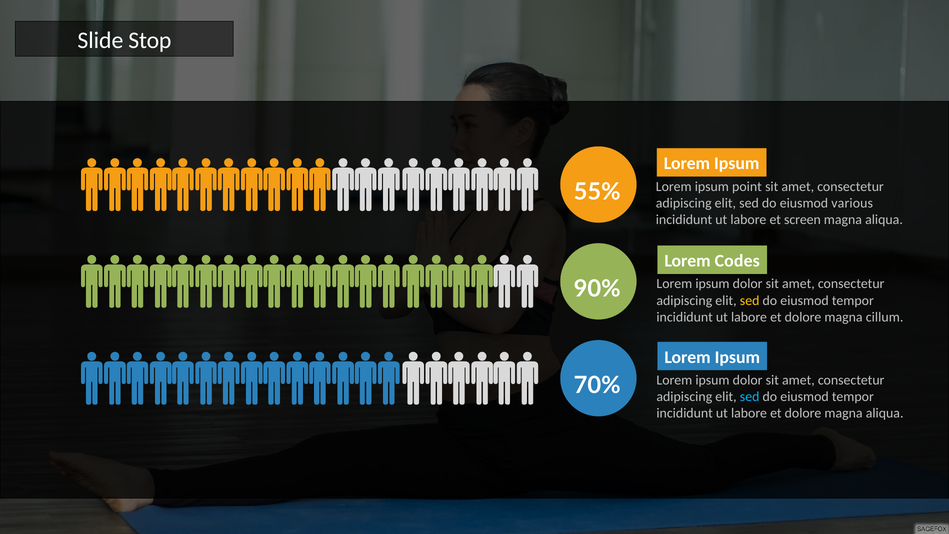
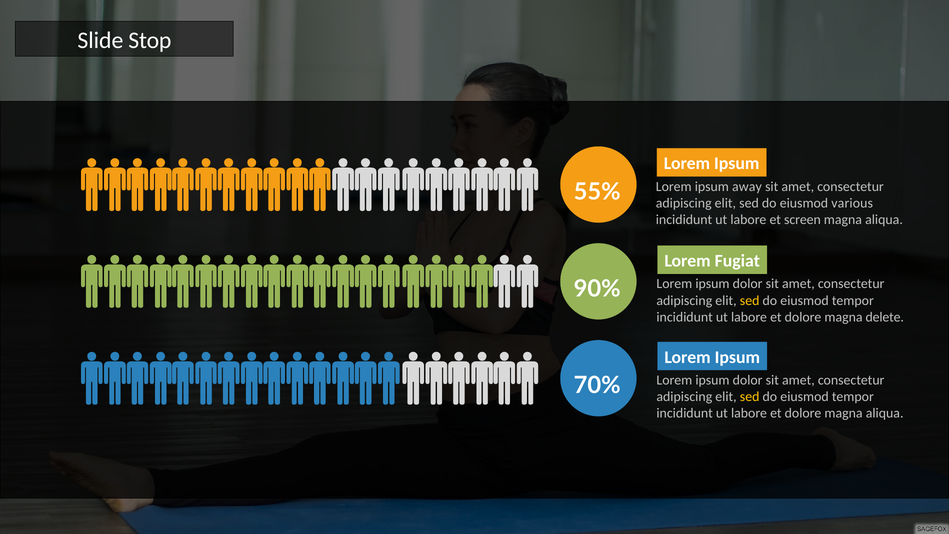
point: point -> away
Codes: Codes -> Fugiat
cillum: cillum -> delete
sed at (750, 397) colour: light blue -> yellow
